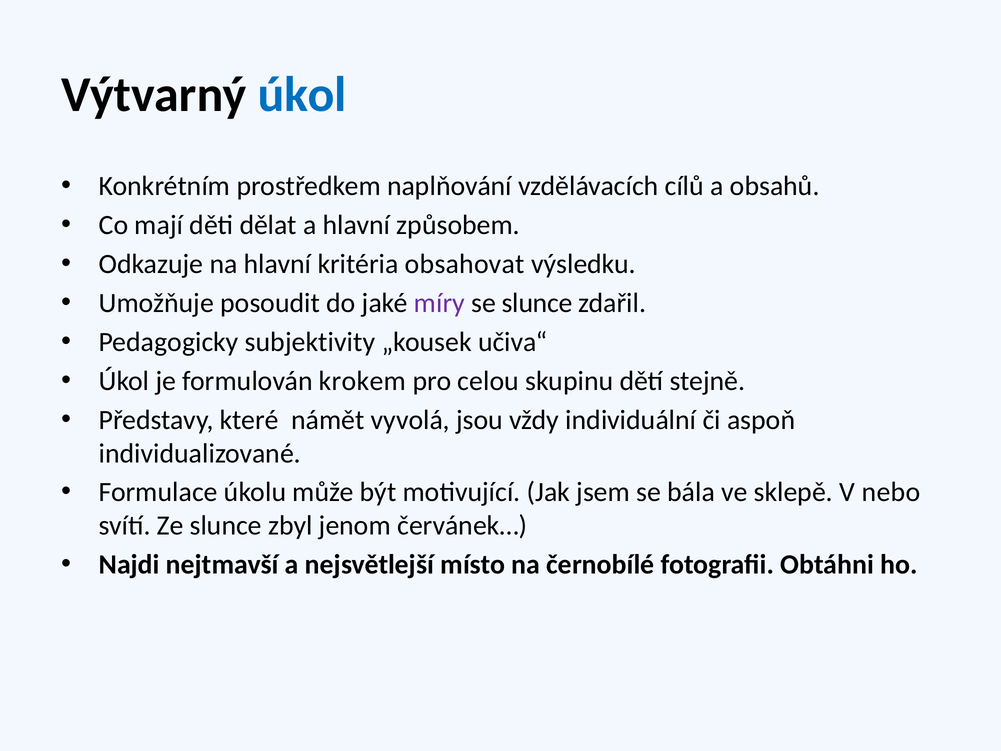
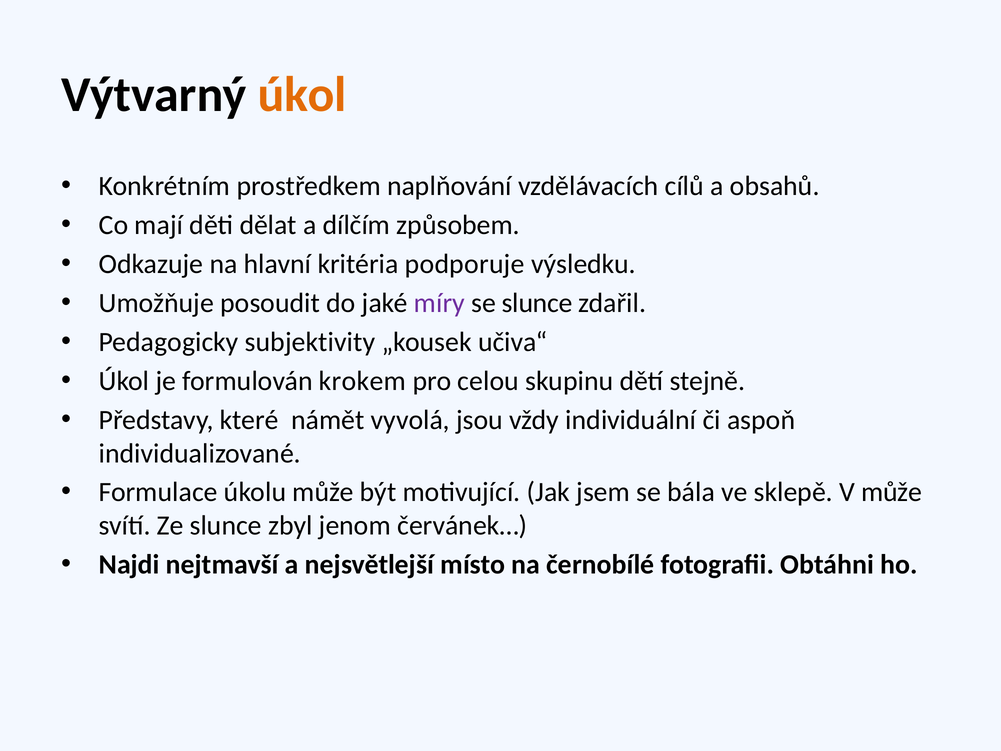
úkol at (302, 95) colour: blue -> orange
a hlavní: hlavní -> dílčím
obsahovat: obsahovat -> podporuje
V nebo: nebo -> může
